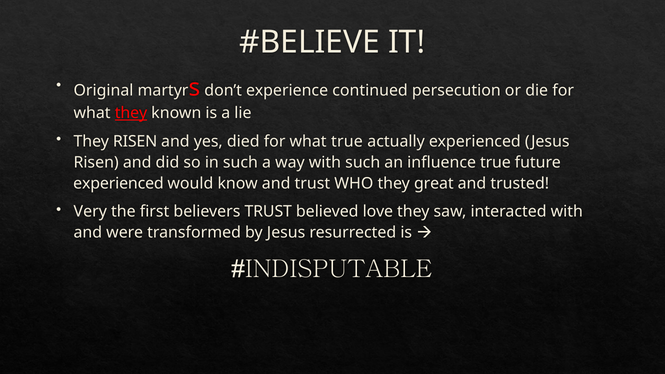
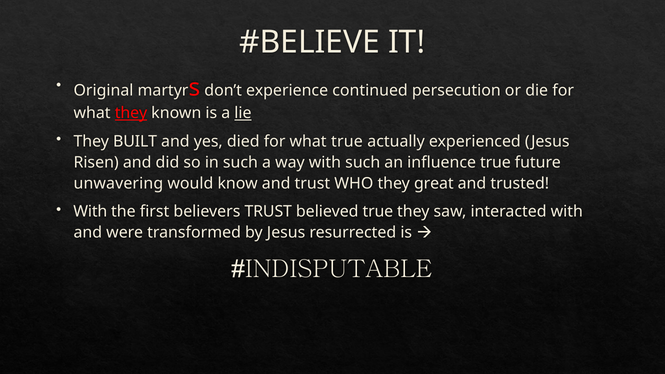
lie underline: none -> present
They RISEN: RISEN -> BUILT
experienced at (119, 183): experienced -> unwavering
Very at (90, 212): Very -> With
believed love: love -> true
